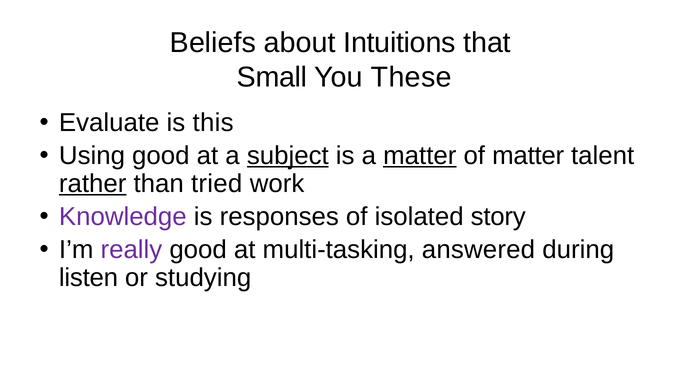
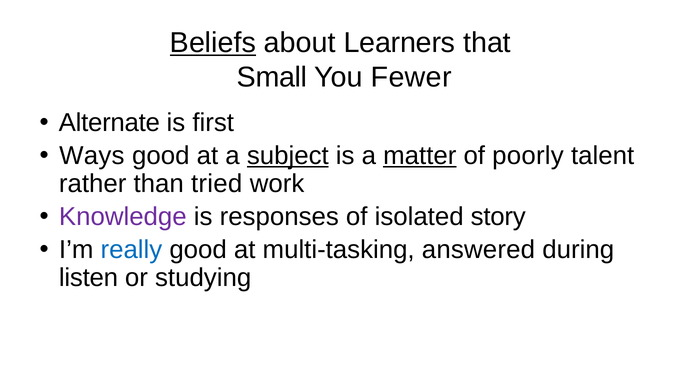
Beliefs underline: none -> present
Intuitions: Intuitions -> Learners
These: These -> Fewer
Evaluate: Evaluate -> Alternate
this: this -> first
Using: Using -> Ways
of matter: matter -> poorly
rather underline: present -> none
really colour: purple -> blue
